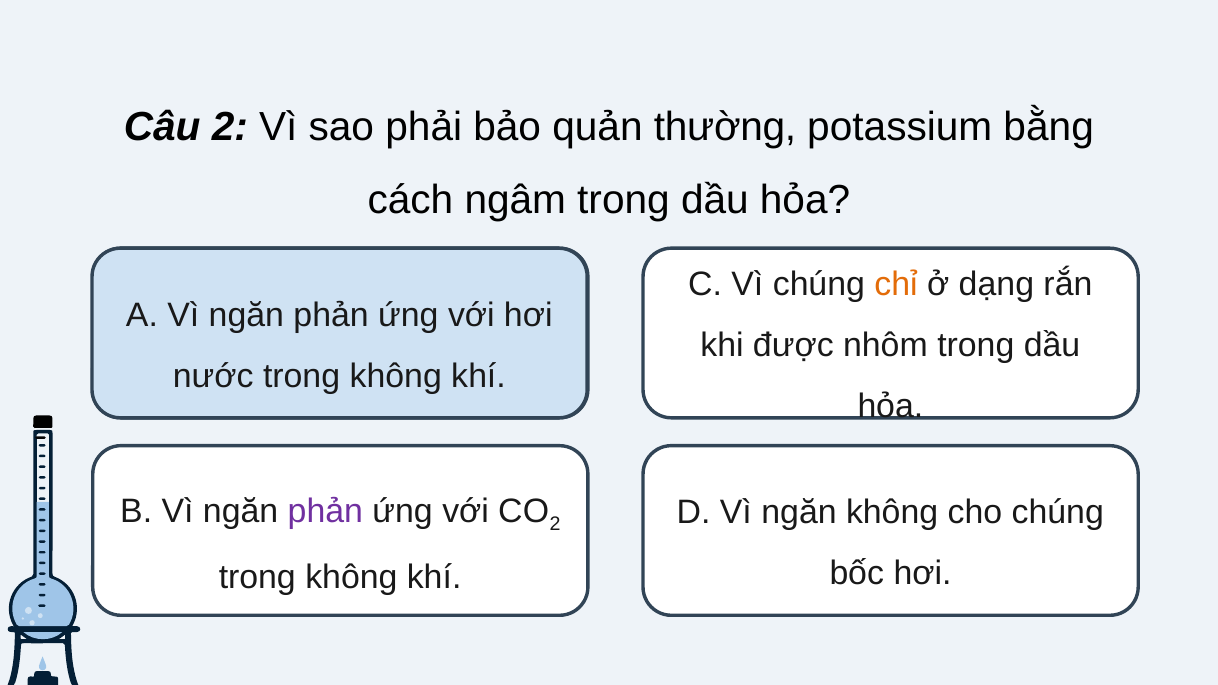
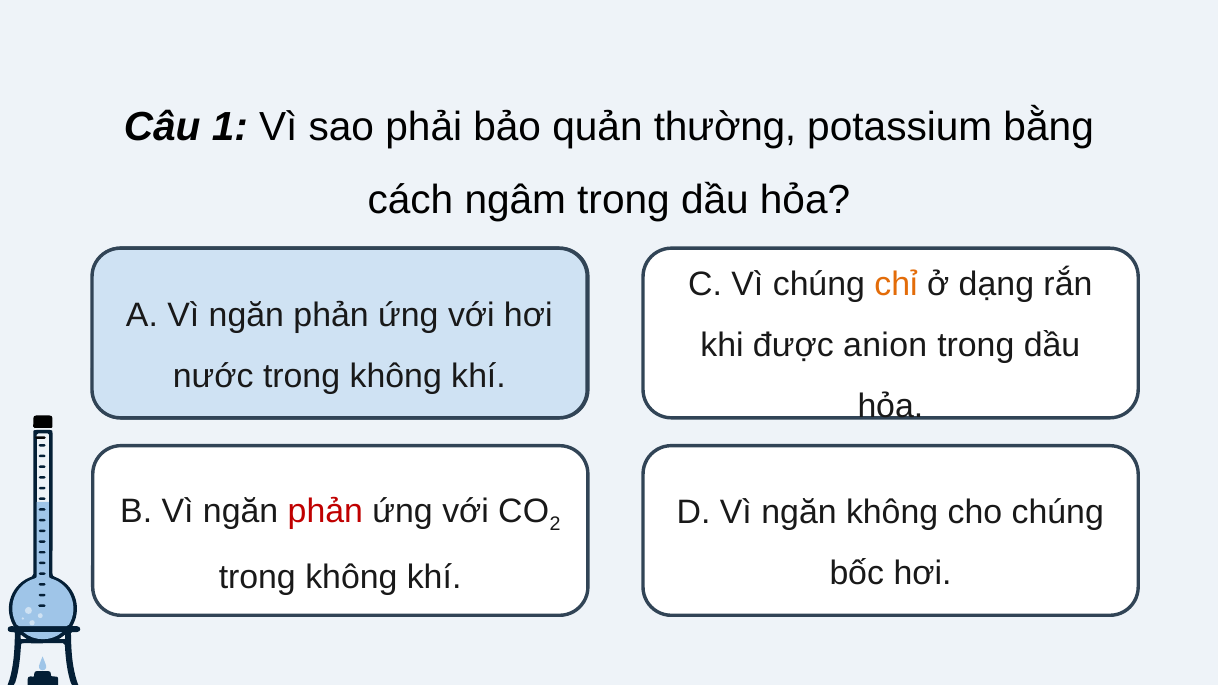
Câu 2: 2 -> 1
nhôm: nhôm -> anion
phản at (325, 511) colour: purple -> red
